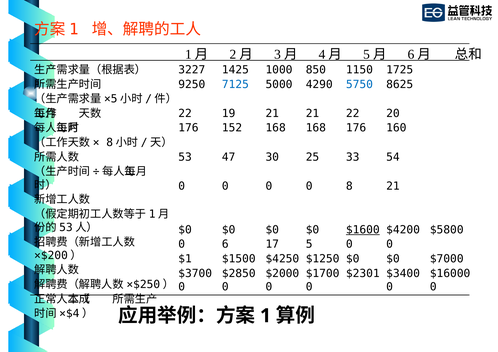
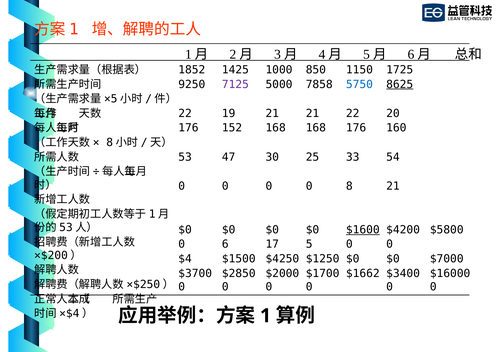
3227: 3227 -> 1852
7125 colour: blue -> purple
4290: 4290 -> 7858
8625 underline: none -> present
$1: $1 -> $4
$2301: $2301 -> $1662
